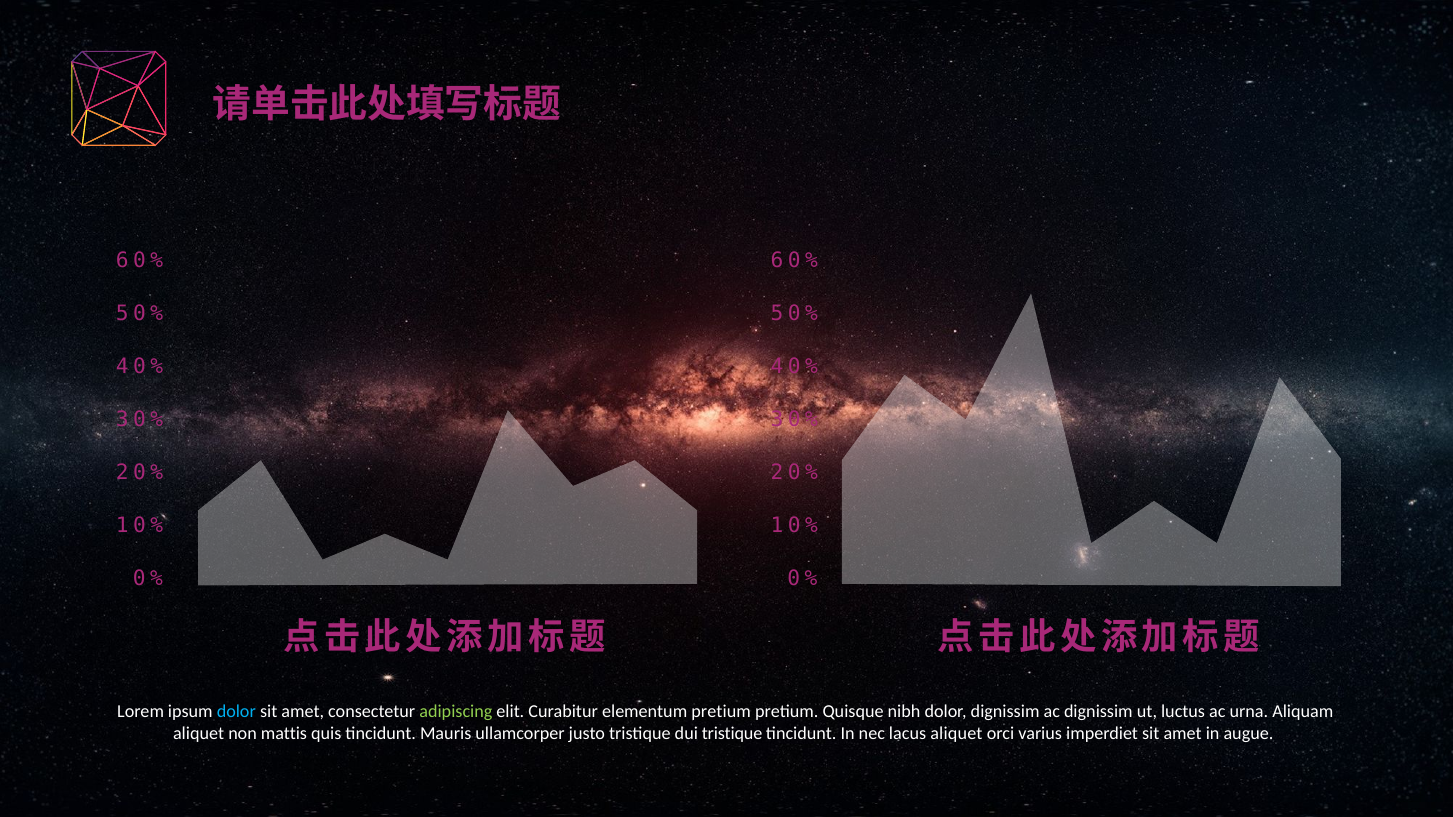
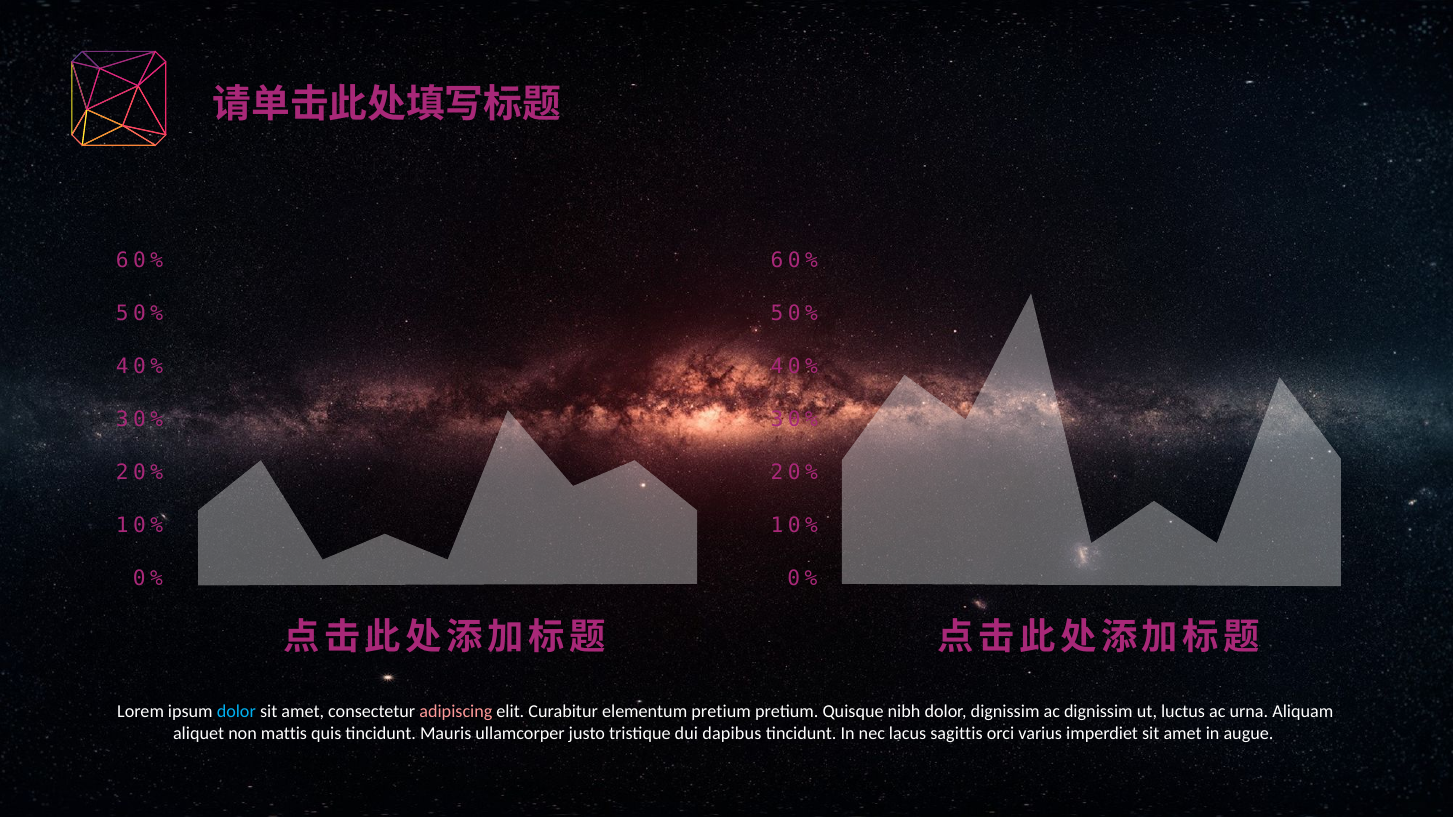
adipiscing colour: light green -> pink
dui tristique: tristique -> dapibus
lacus aliquet: aliquet -> sagittis
